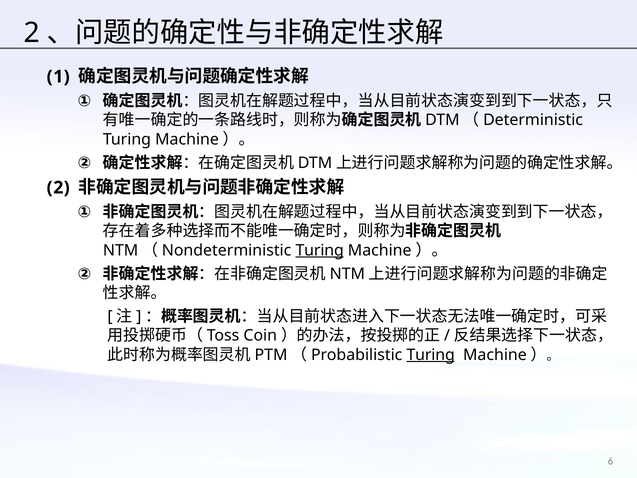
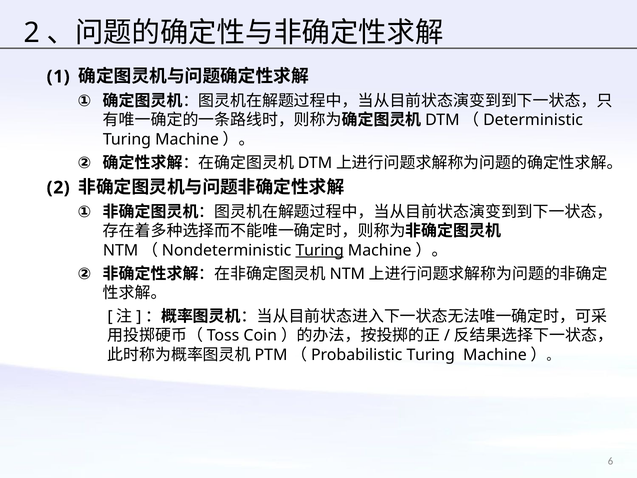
Turing at (431, 355) underline: present -> none
